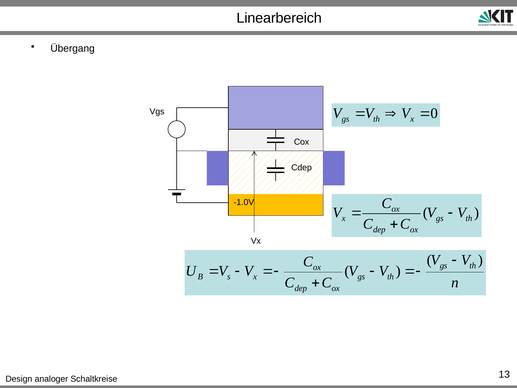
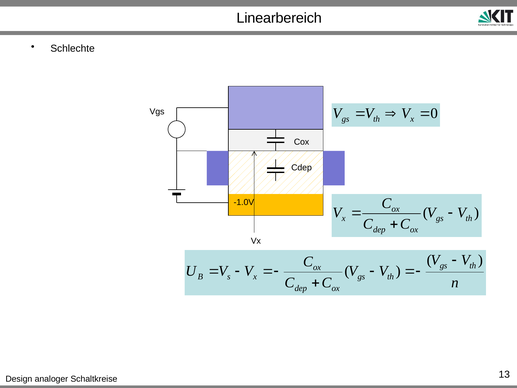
Übergang: Übergang -> Schlechte
